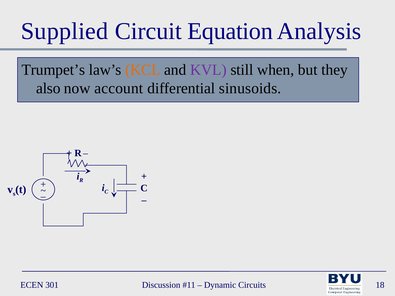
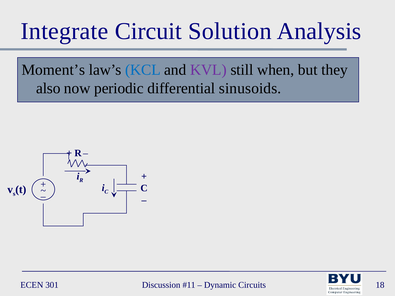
Supplied: Supplied -> Integrate
Equation: Equation -> Solution
Trumpet’s: Trumpet’s -> Moment’s
KCL colour: orange -> blue
account: account -> periodic
